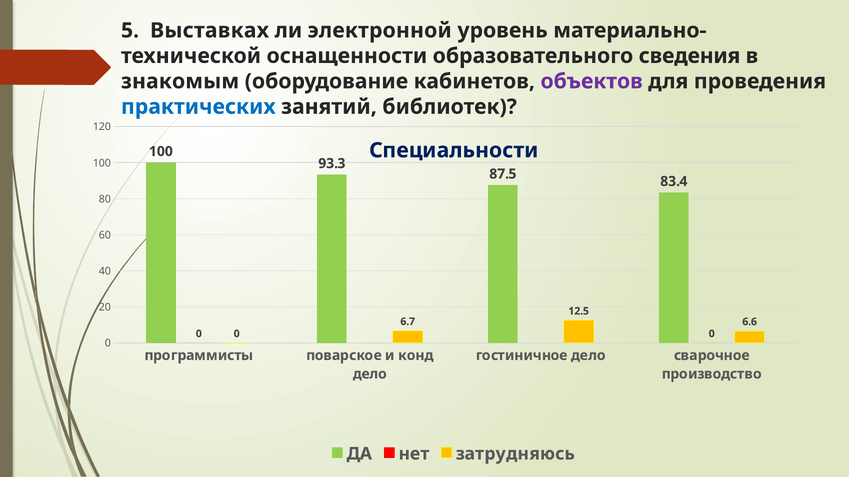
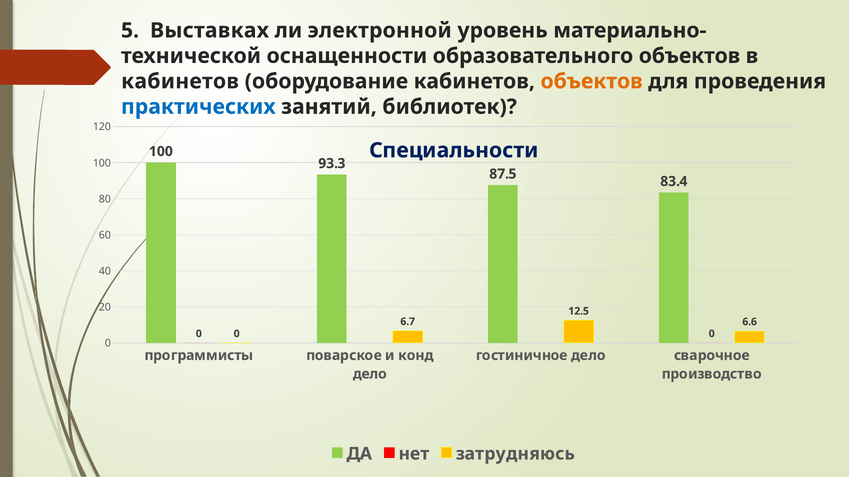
образовательного сведения: сведения -> объектов
знакомым at (180, 81): знакомым -> кабинетов
объектов at (592, 81) colour: purple -> orange
